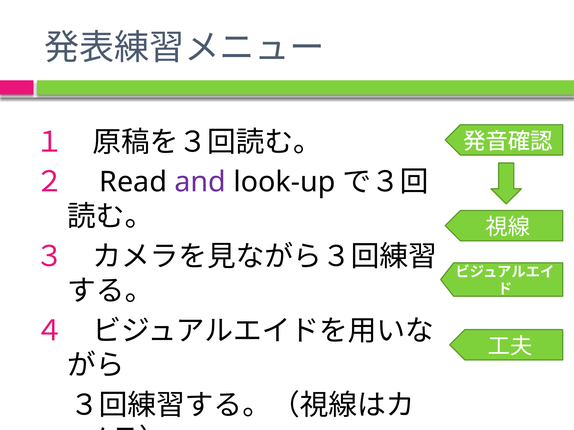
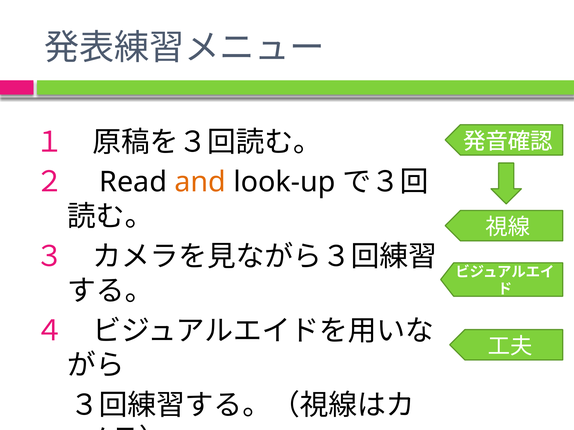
and colour: purple -> orange
